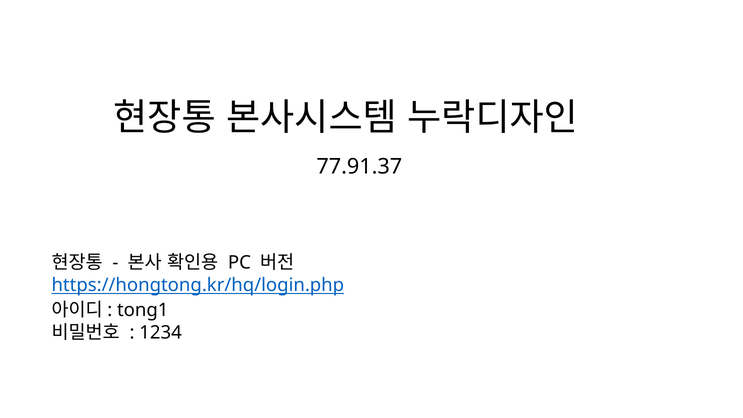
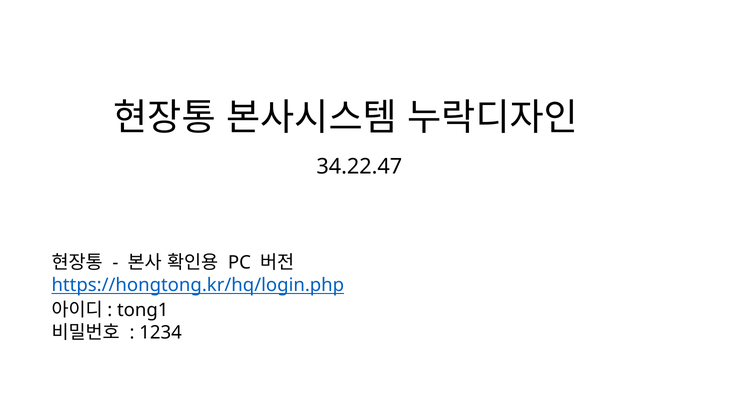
77.91.37: 77.91.37 -> 34.22.47
